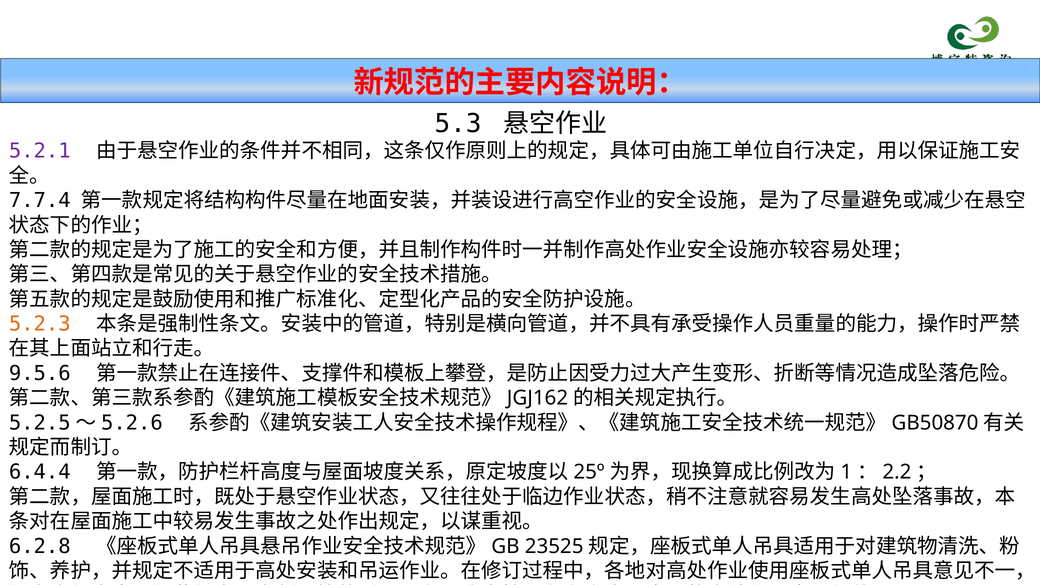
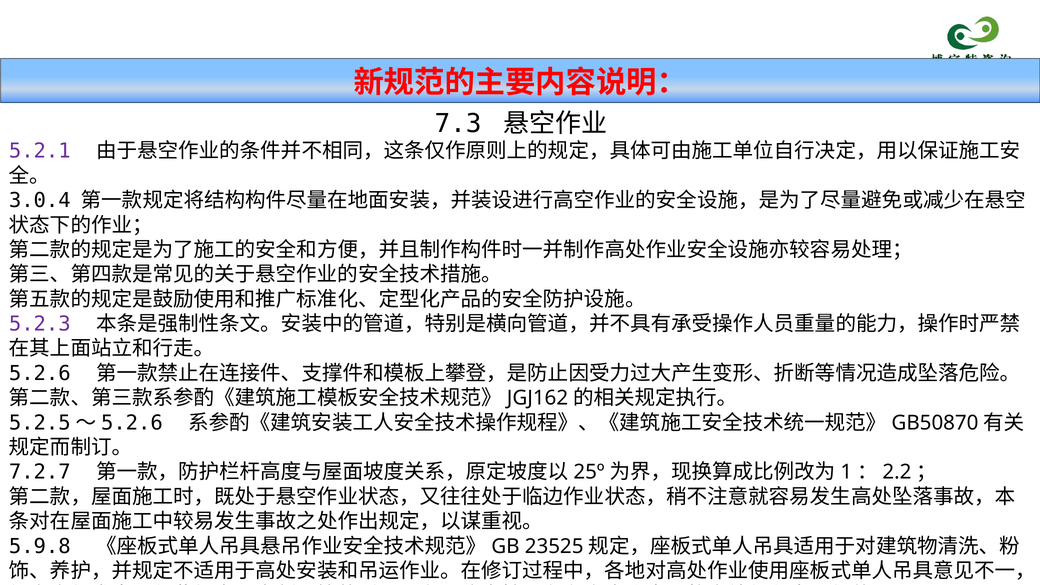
5.3: 5.3 -> 7.3
7.7.4: 7.7.4 -> 3.0.4
5.2.3 colour: orange -> purple
9.5.6: 9.5.6 -> 5.2.6
6.4.4: 6.4.4 -> 7.2.7
6.2.8: 6.2.8 -> 5.9.8
